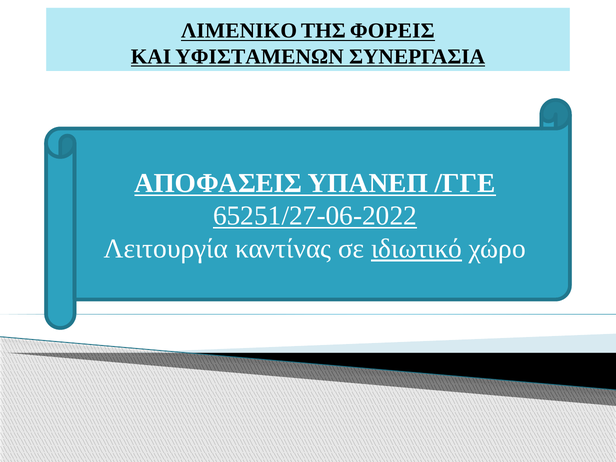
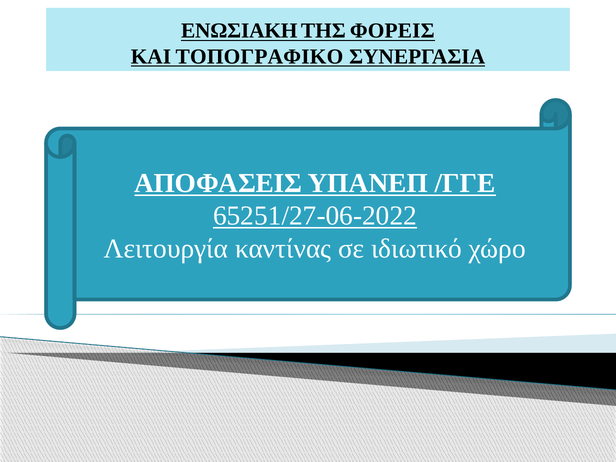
ΛΙΜΕΝΙΚΟ: ΛΙΜΕΝΙΚΟ -> ΕΝΩΣΙΑΚΗ
ΥΦΙΣΤΑΜΕΝΩΝ: ΥΦΙΣΤΑΜΕΝΩΝ -> ΤΟΠΟΓΡΑΦΙΚΟ
ιδιωτικό underline: present -> none
